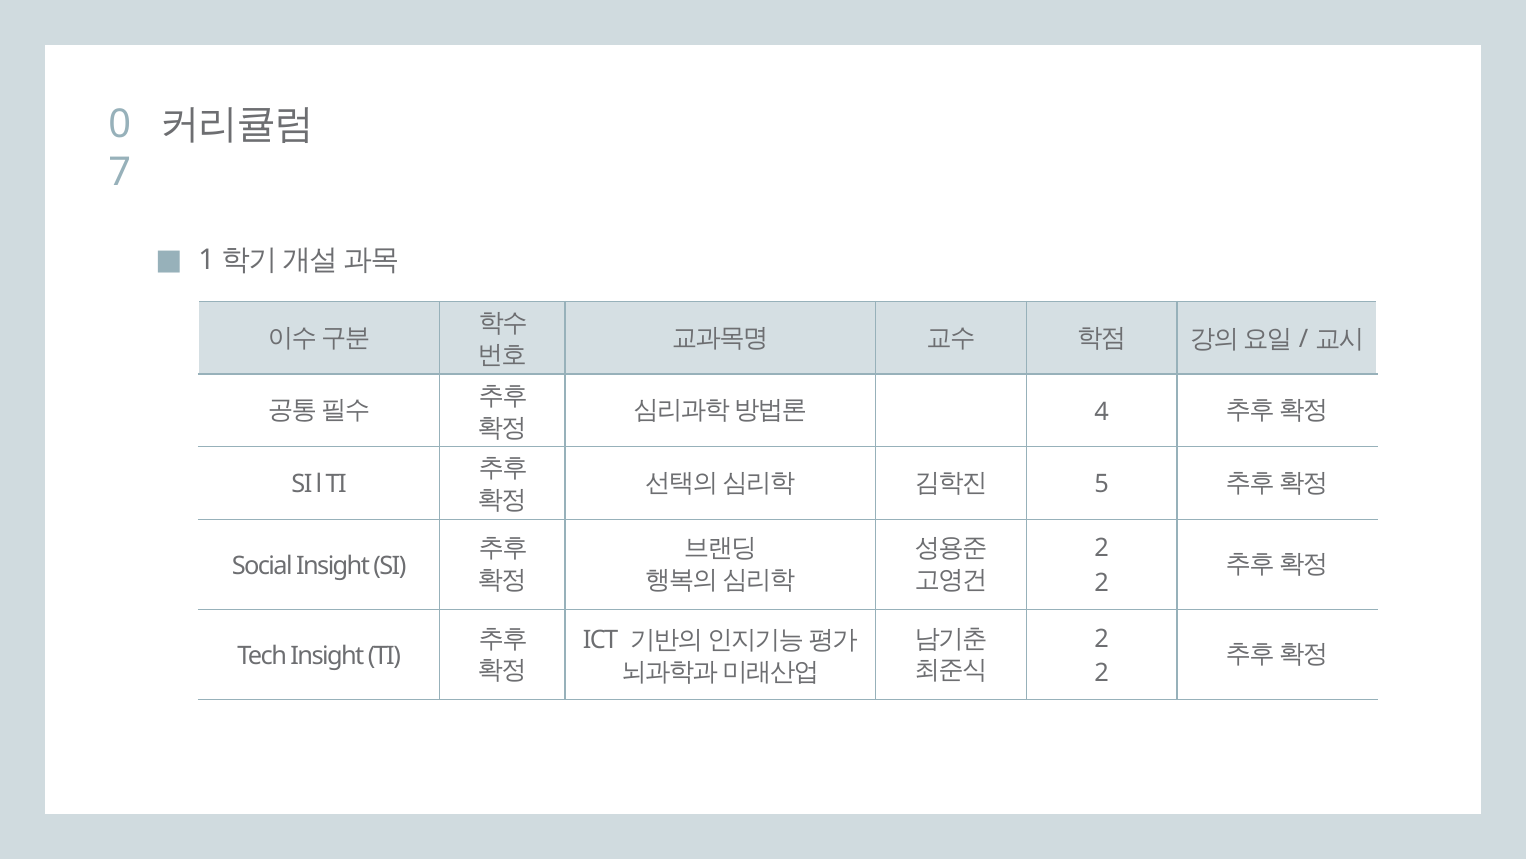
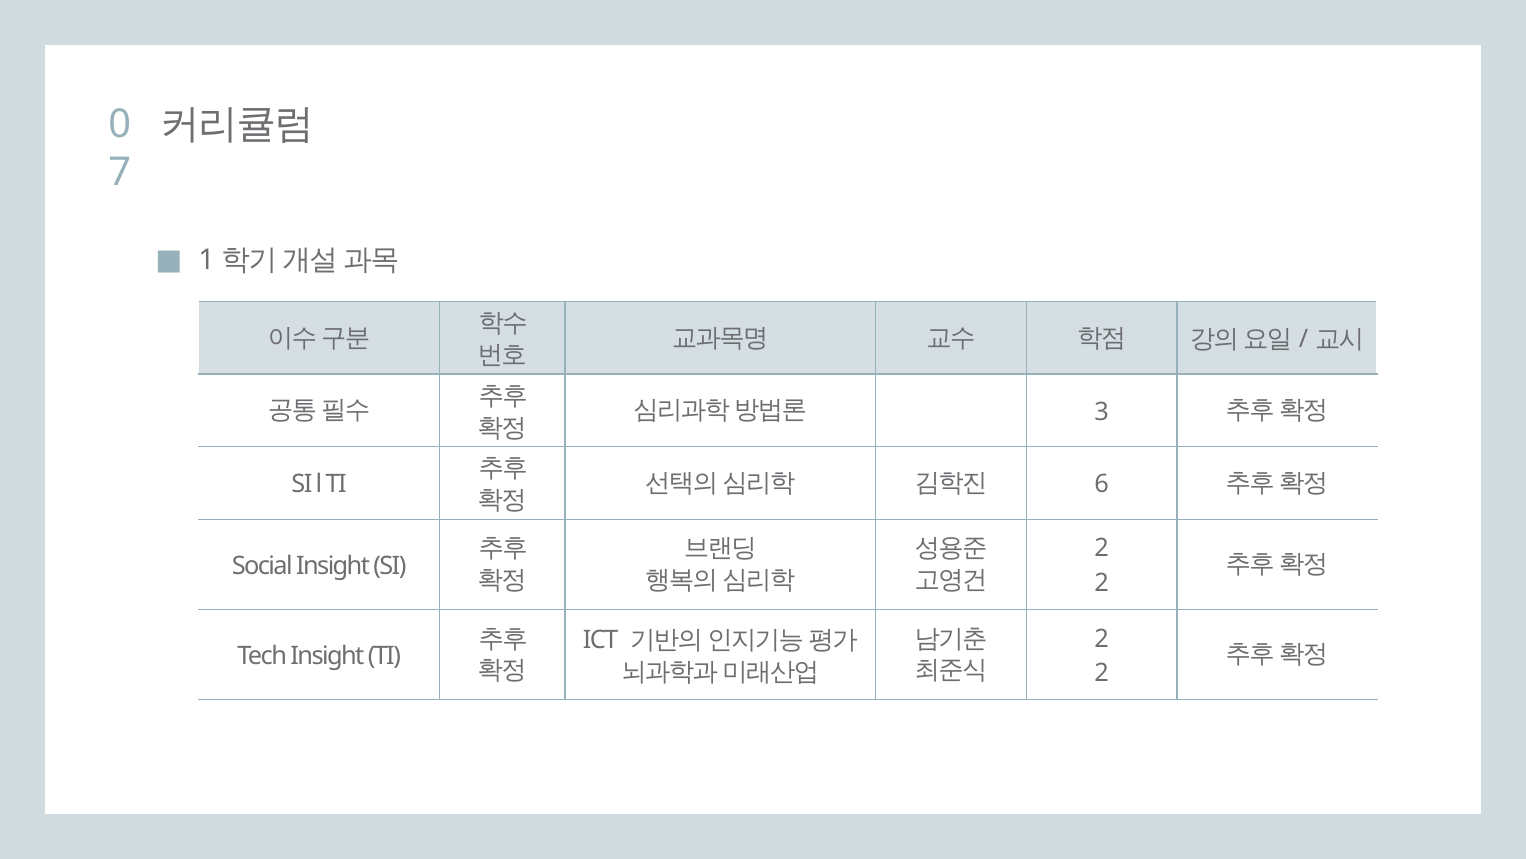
4: 4 -> 3
5: 5 -> 6
